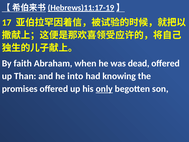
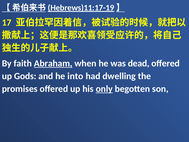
Abraham underline: none -> present
Than: Than -> Gods
knowing: knowing -> dwelling
